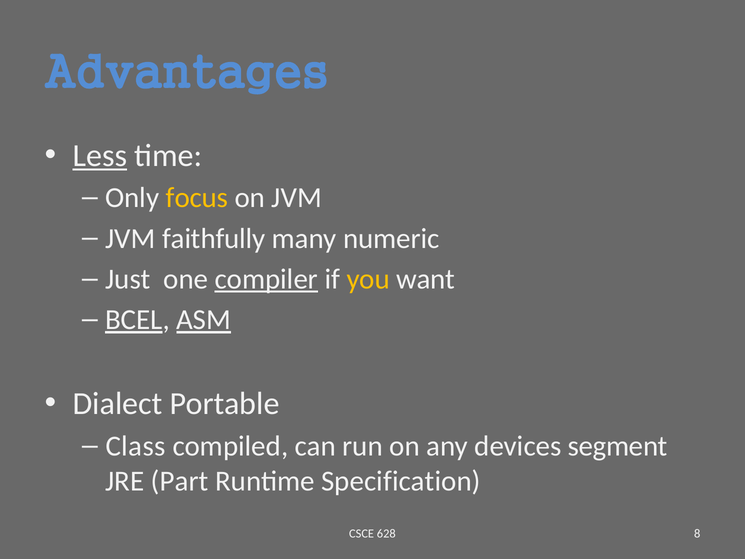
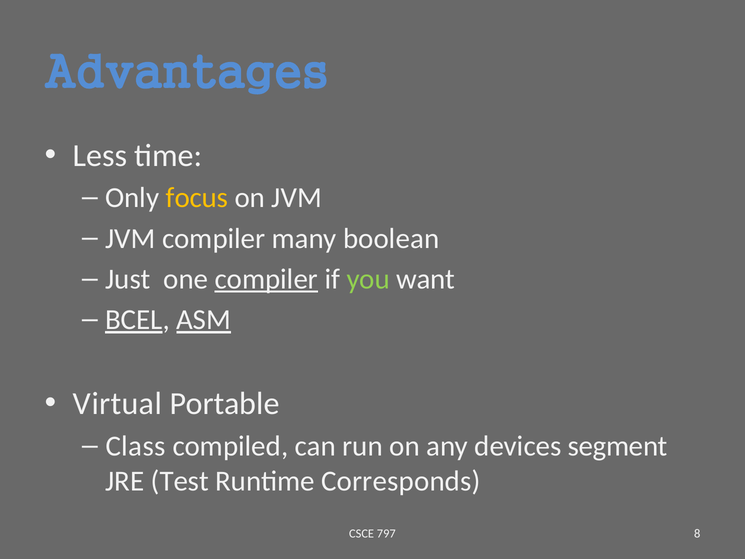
Less underline: present -> none
JVM faithfully: faithfully -> compiler
numeric: numeric -> boolean
you colour: yellow -> light green
Dialect: Dialect -> Virtual
Part: Part -> Test
Specification: Specification -> Corresponds
628: 628 -> 797
